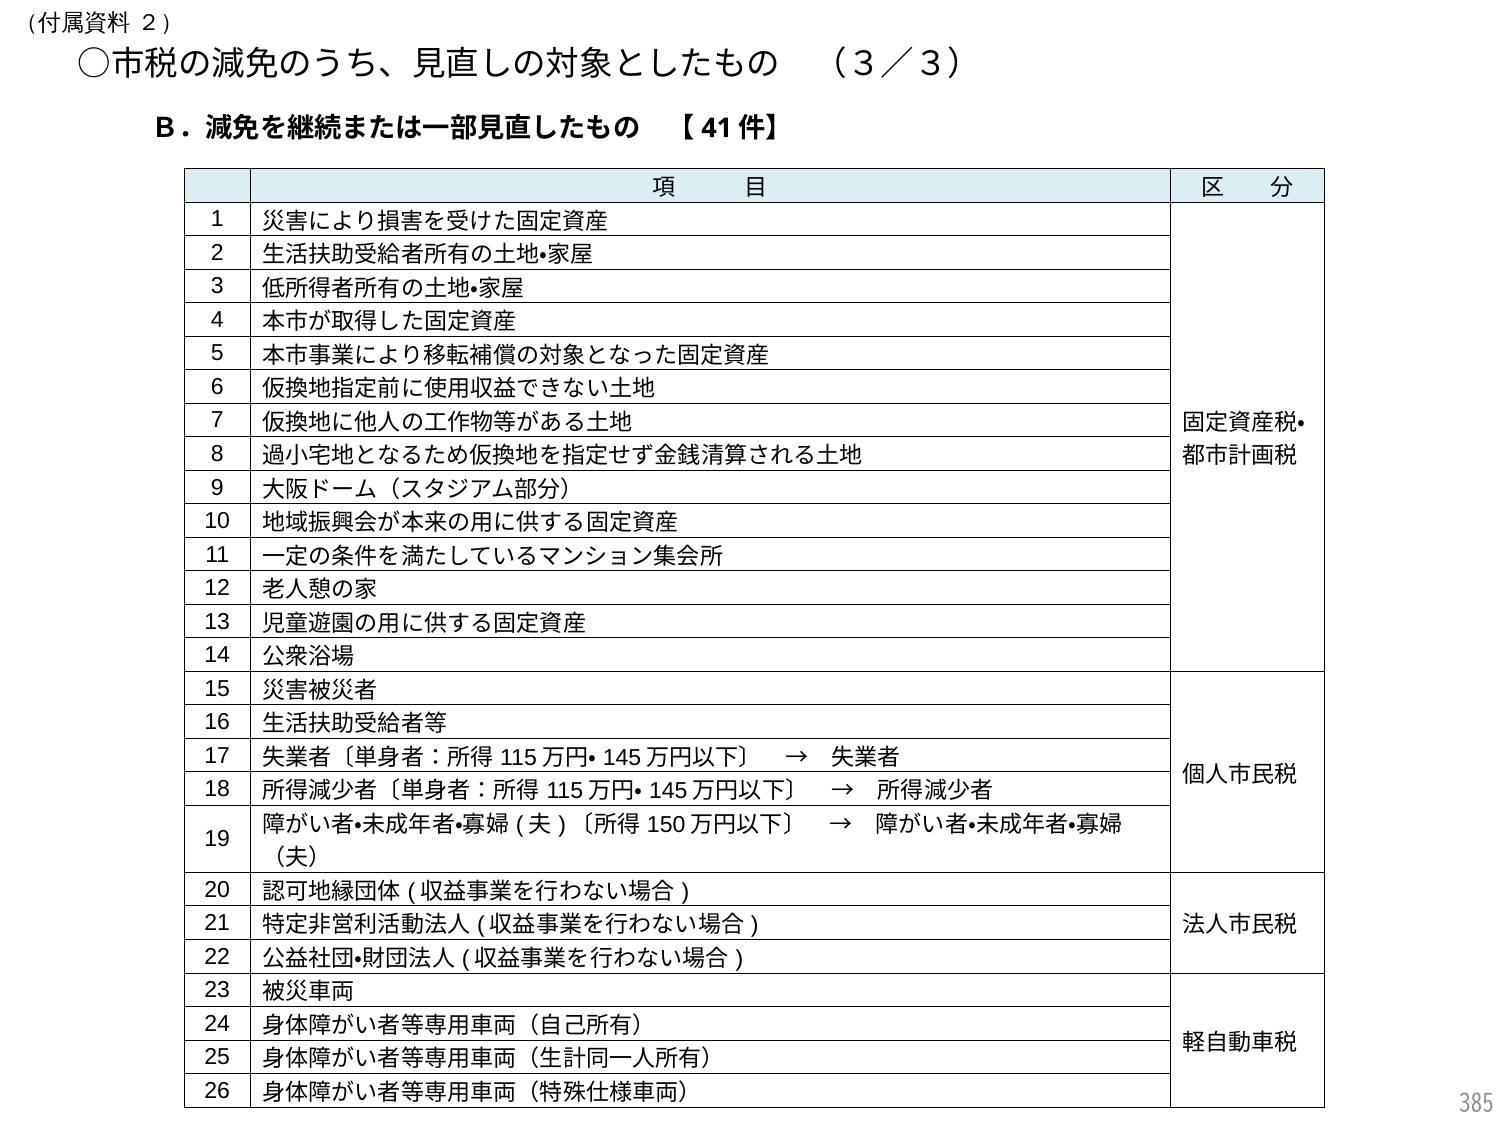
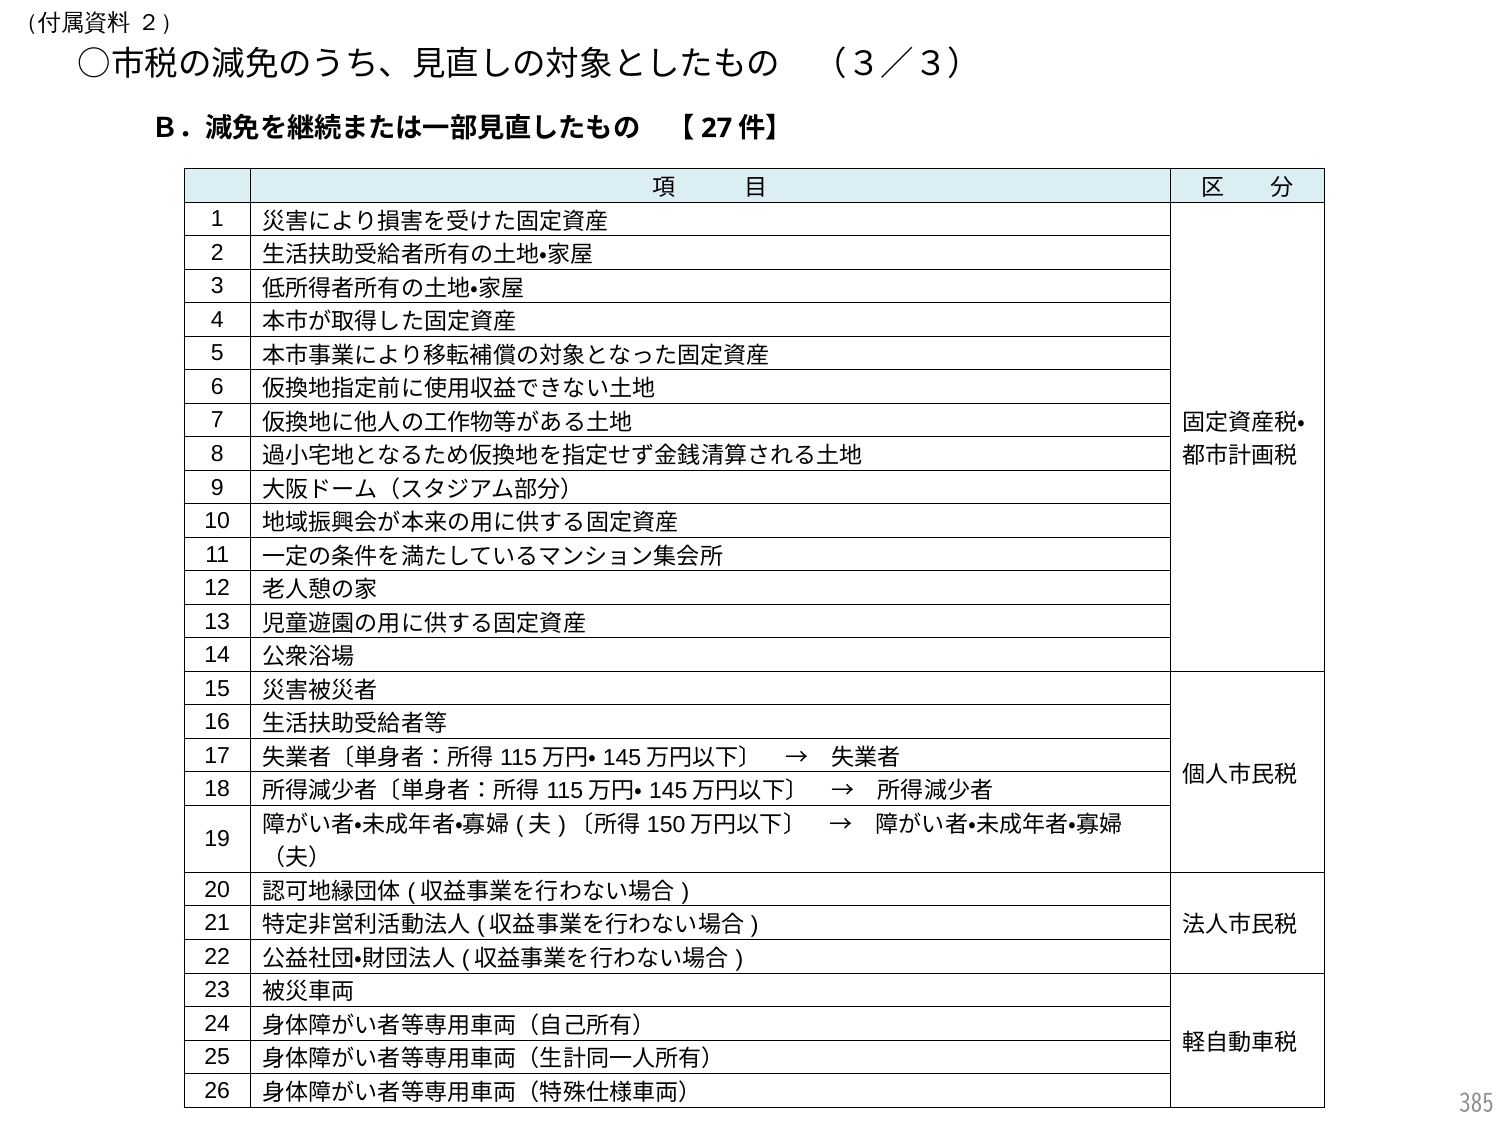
41: 41 -> 27
